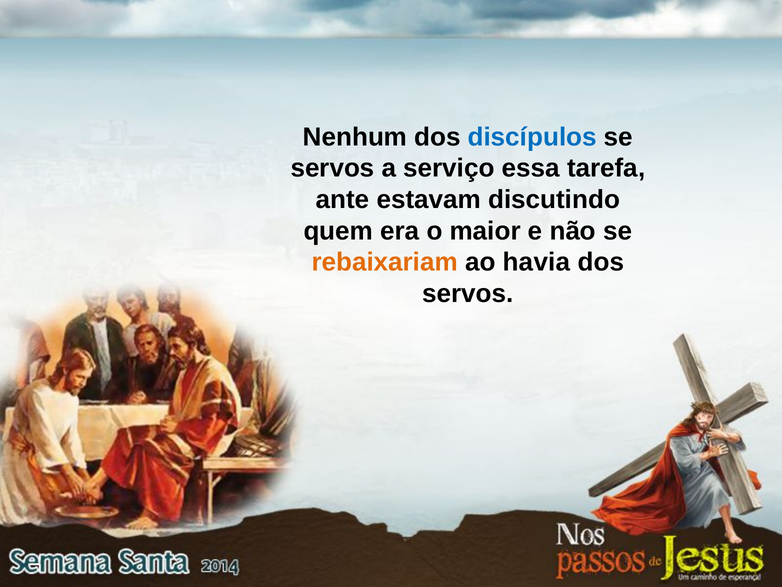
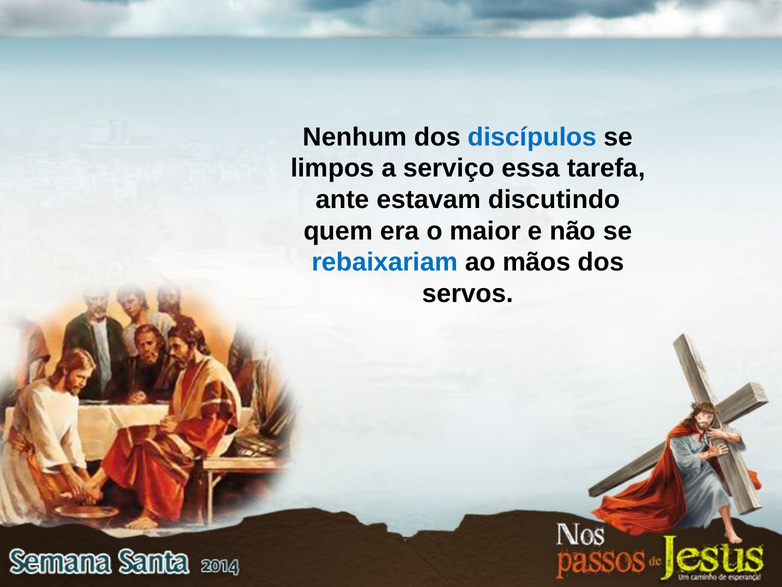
servos at (333, 168): servos -> limpos
rebaixariam colour: orange -> blue
havia: havia -> mãos
